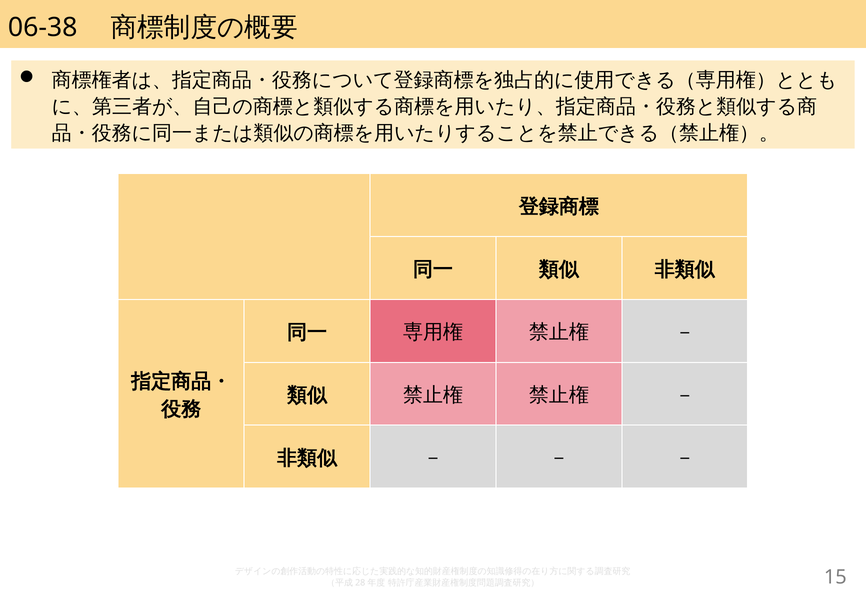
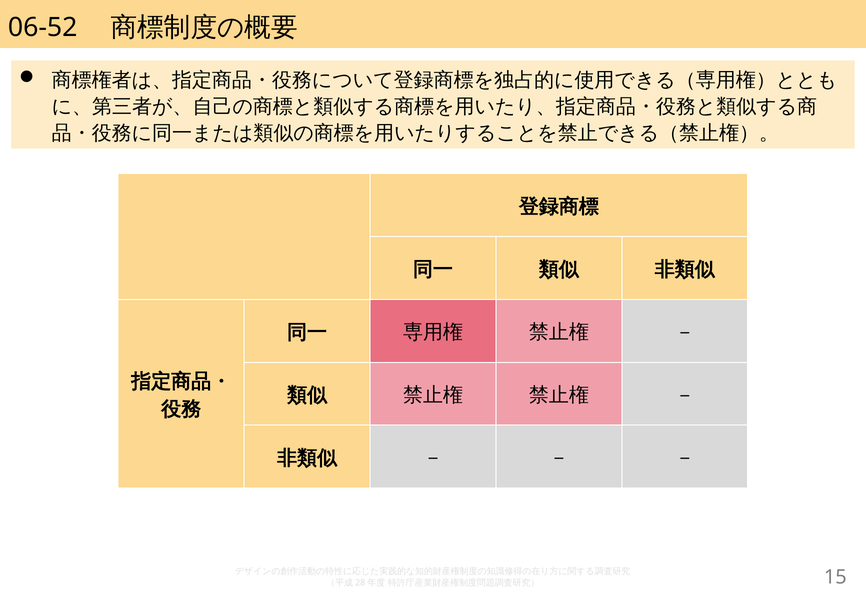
06-38: 06-38 -> 06-52
